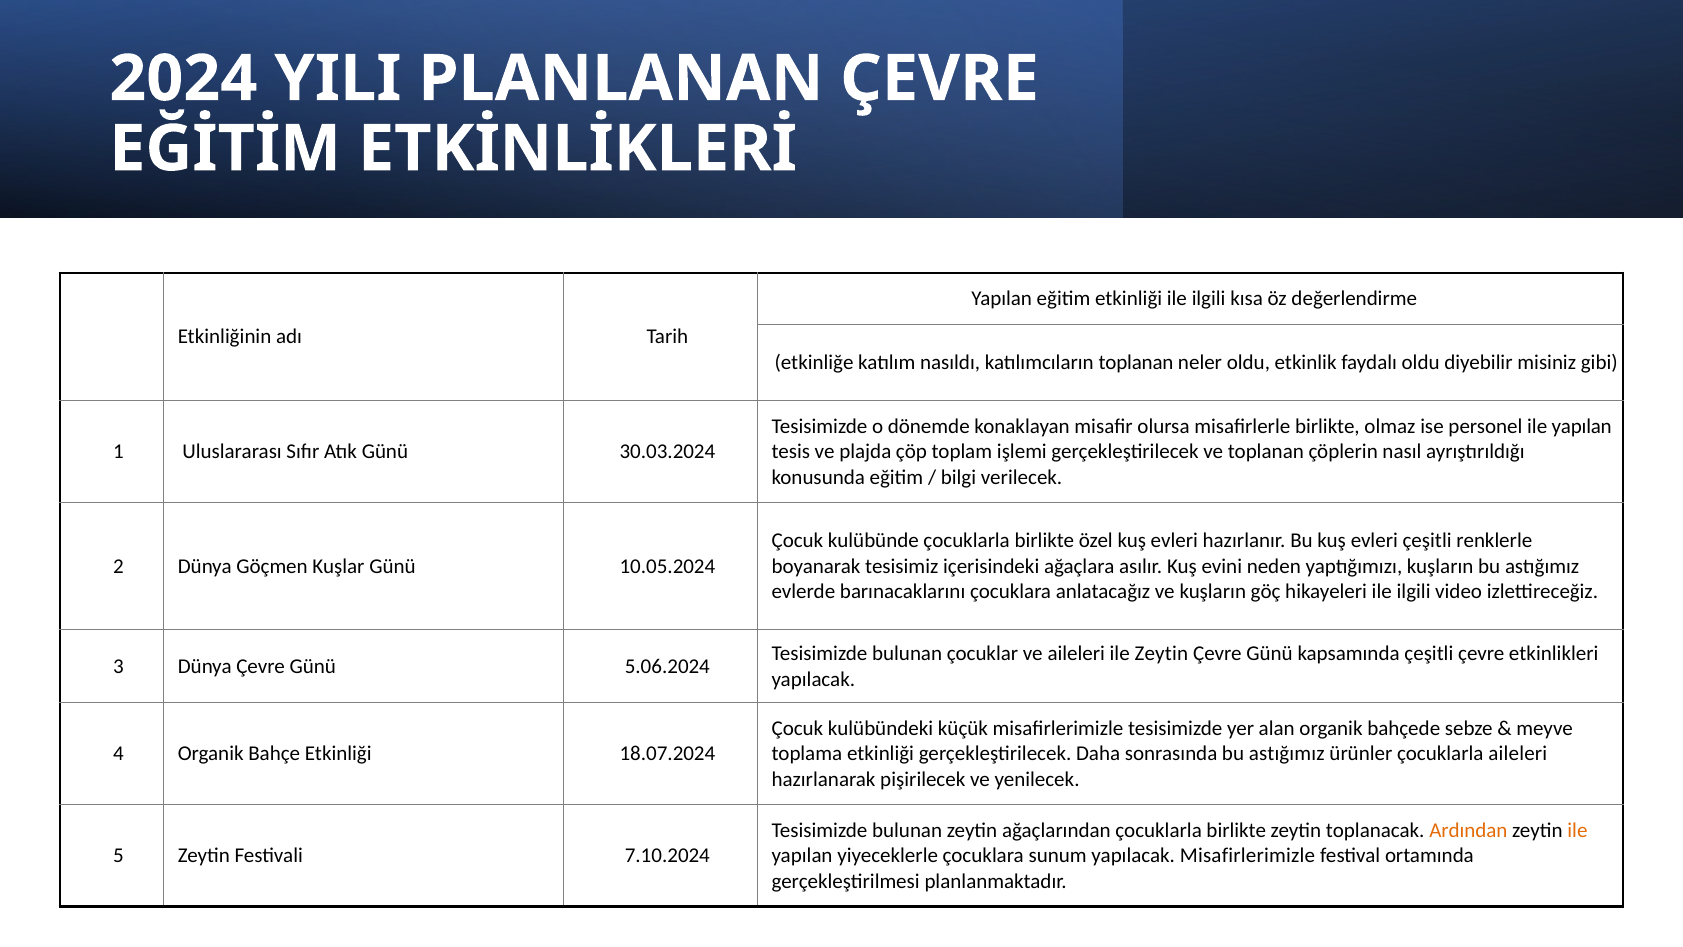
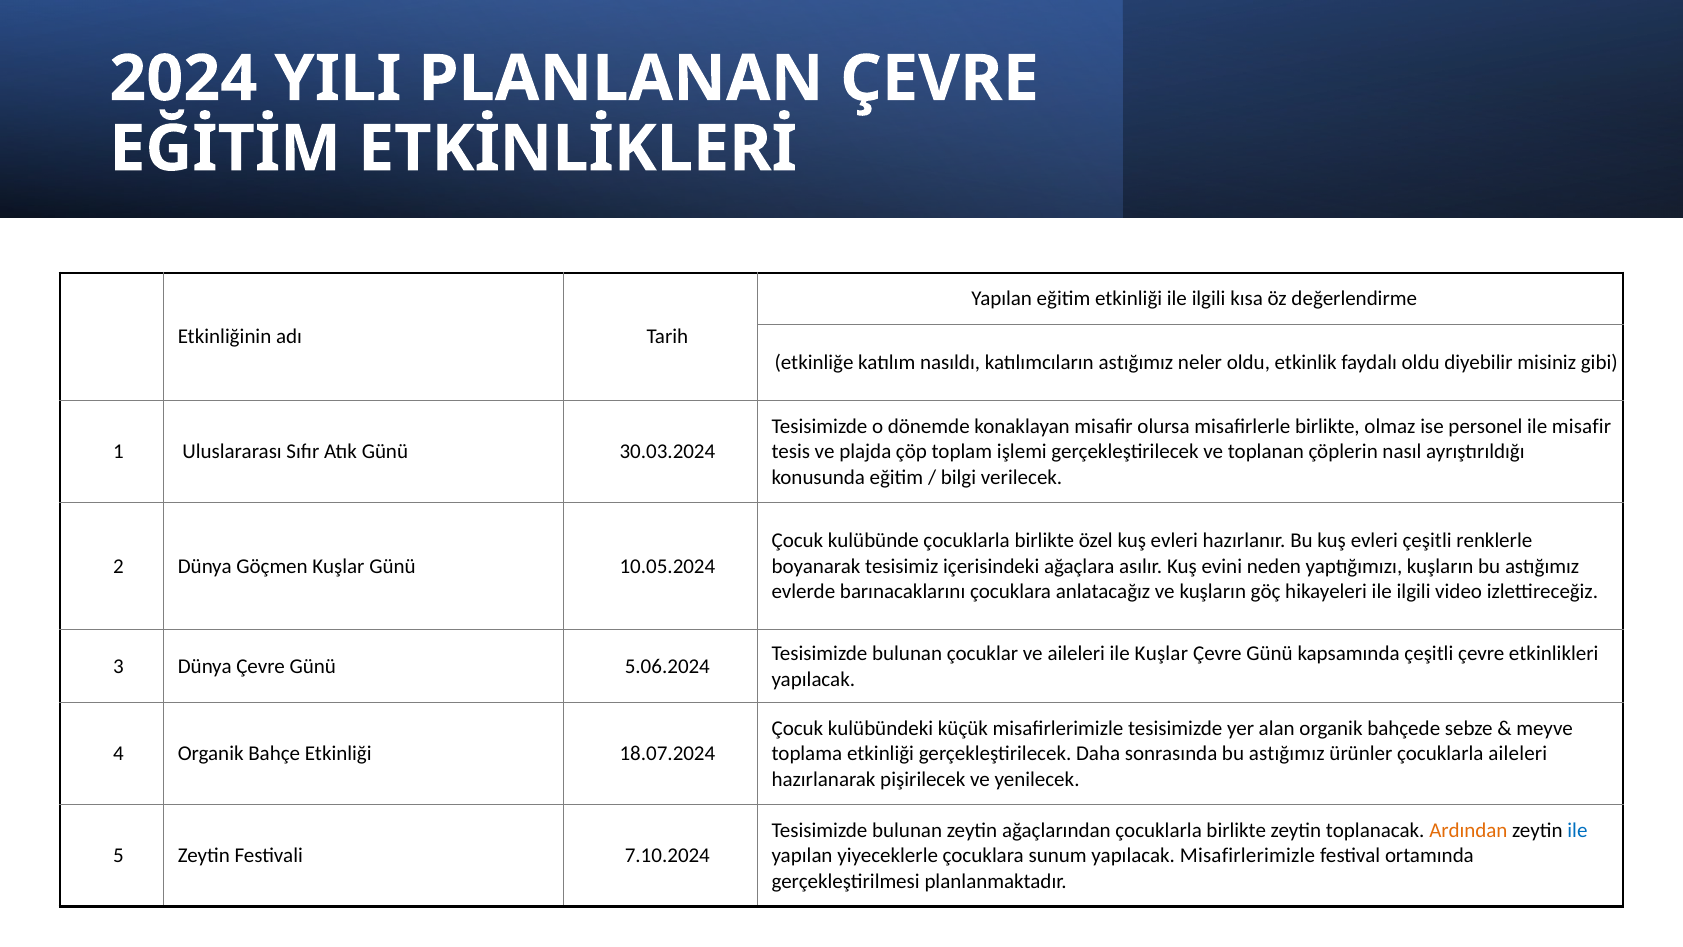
katılımcıların toplanan: toplanan -> astığımız
personel ile yapılan: yapılan -> misafir
ile Zeytin: Zeytin -> Kuşlar
ile at (1577, 830) colour: orange -> blue
